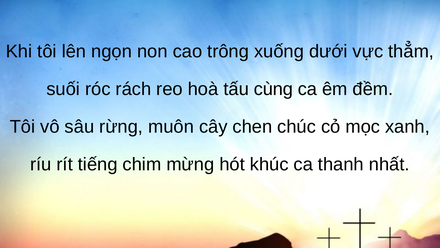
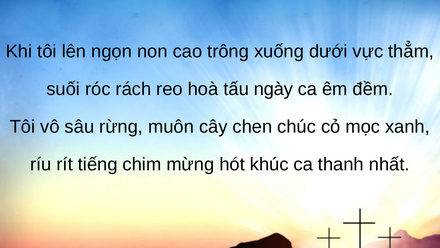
cùng: cùng -> ngày
